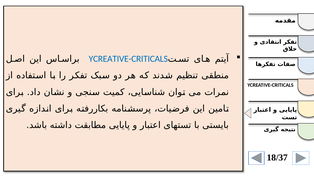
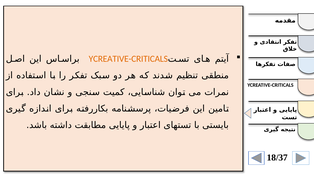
YCREATIVE-CRITICALS at (128, 59) colour: blue -> orange
